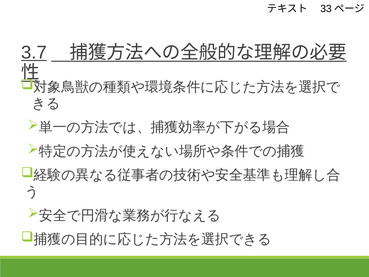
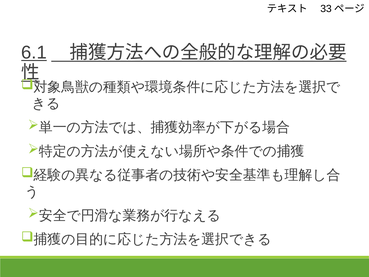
3.7: 3.7 -> 6.1
